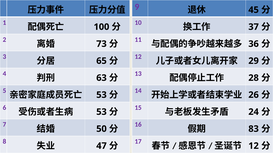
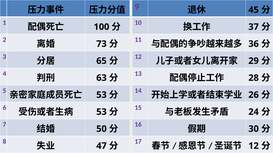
83: 83 -> 30
